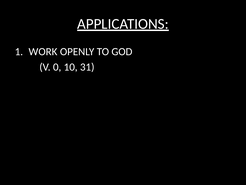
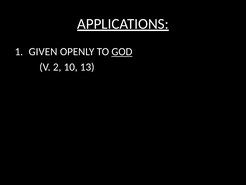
WORK: WORK -> GIVEN
GOD underline: none -> present
0: 0 -> 2
31: 31 -> 13
